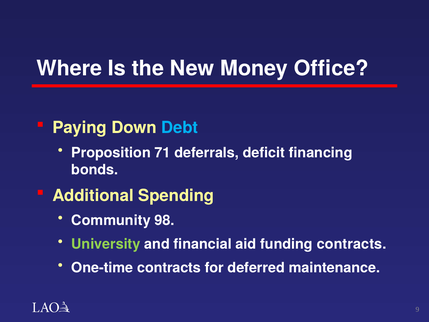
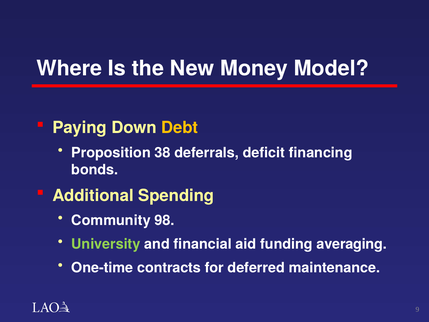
Office: Office -> Model
Debt colour: light blue -> yellow
71: 71 -> 38
funding contracts: contracts -> averaging
